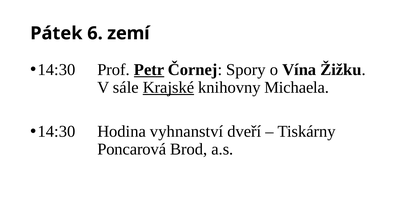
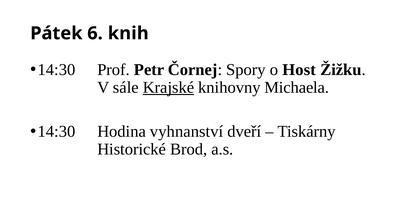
zemí: zemí -> knih
Petr underline: present -> none
Vína: Vína -> Host
Poncarová: Poncarová -> Historické
